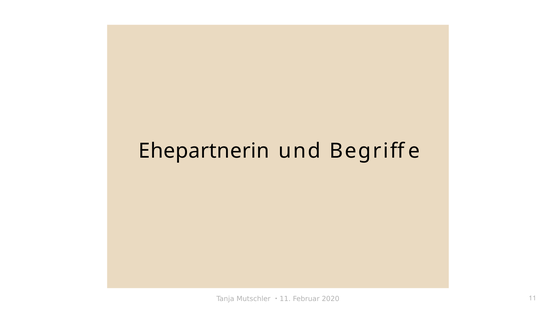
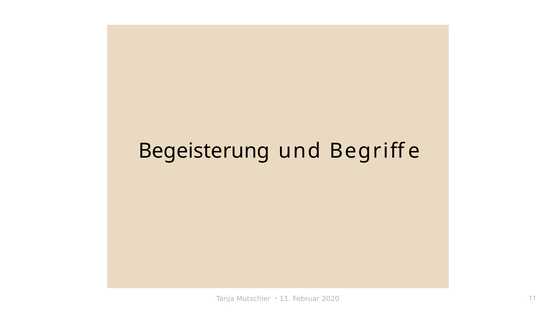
Ehepartnerin: Ehepartnerin -> Begeisterung
